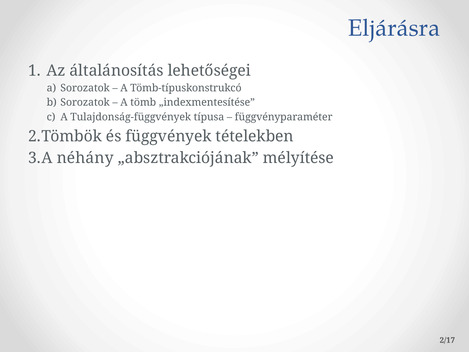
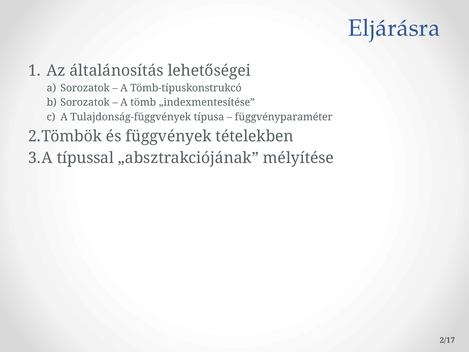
néhány: néhány -> típussal
